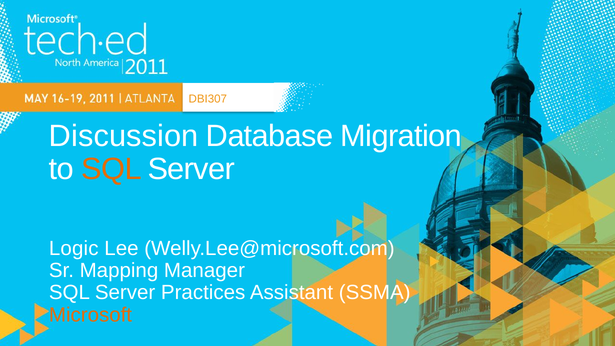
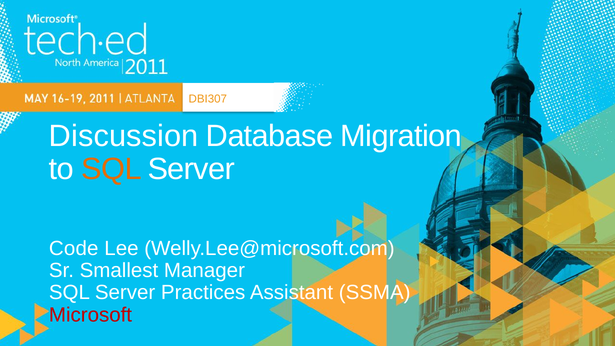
Logic: Logic -> Code
Mapping: Mapping -> Smallest
Microsoft colour: orange -> red
